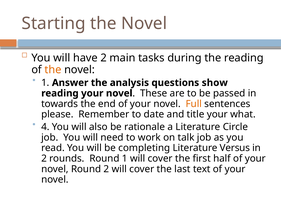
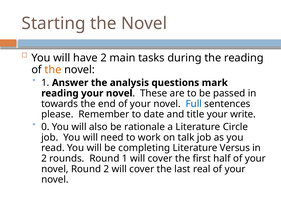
show: show -> mark
Full colour: orange -> blue
what: what -> write
4: 4 -> 0
text: text -> real
